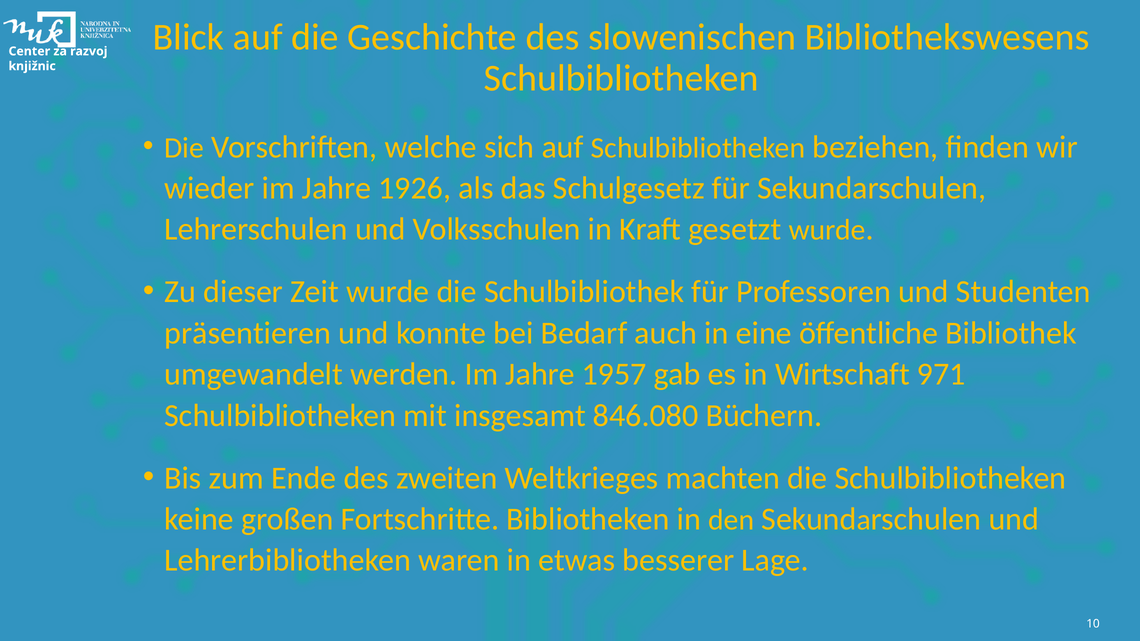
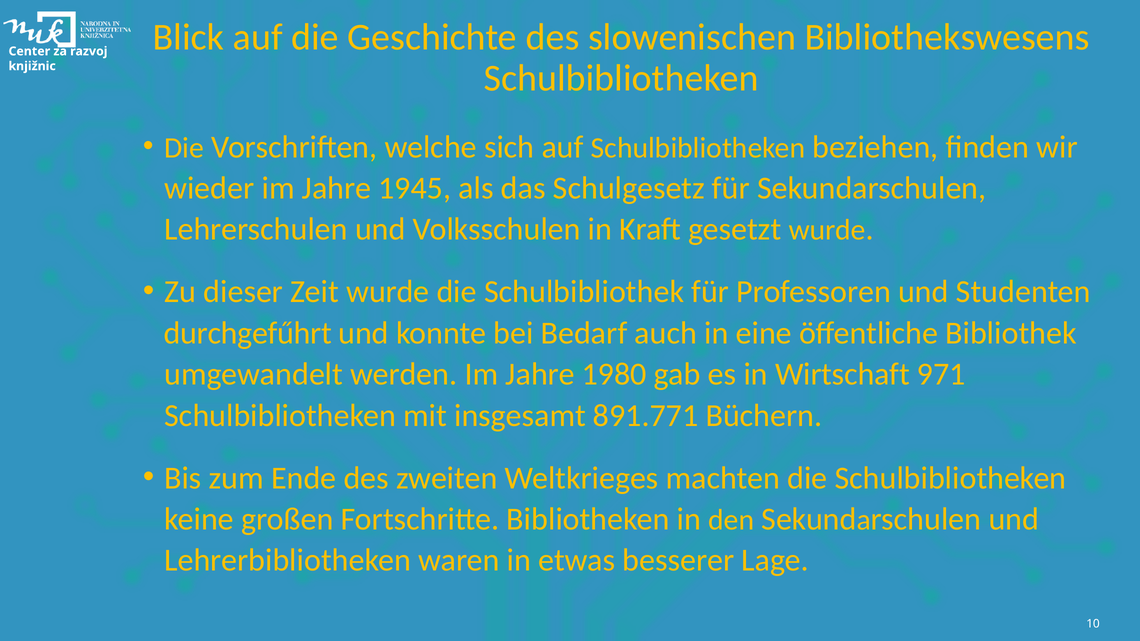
1926: 1926 -> 1945
präsentieren: präsentieren -> durchgefűhrt
1957: 1957 -> 1980
846.080: 846.080 -> 891.771
